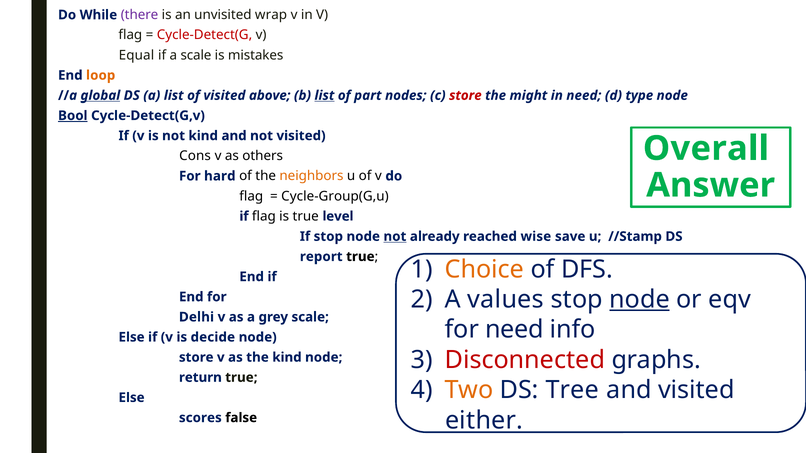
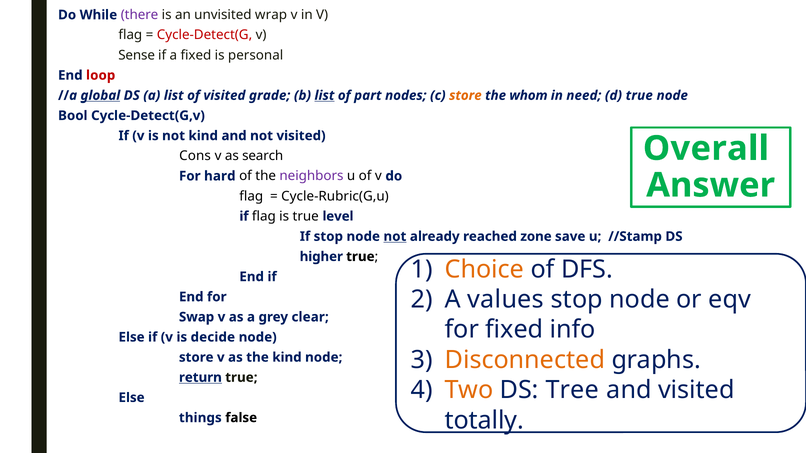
Equal: Equal -> Sense
a scale: scale -> fixed
mistakes: mistakes -> personal
loop colour: orange -> red
above: above -> grade
store at (465, 96) colour: red -> orange
might: might -> whom
d type: type -> true
Bool underline: present -> none
others: others -> search
neighbors colour: orange -> purple
Cycle-Group(G,u: Cycle-Group(G,u -> Cycle-Rubric(G,u
wise: wise -> zone
report: report -> higher
node at (640, 300) underline: present -> none
Delhi: Delhi -> Swap
grey scale: scale -> clear
for need: need -> fixed
Disconnected colour: red -> orange
return underline: none -> present
either: either -> totally
scores: scores -> things
